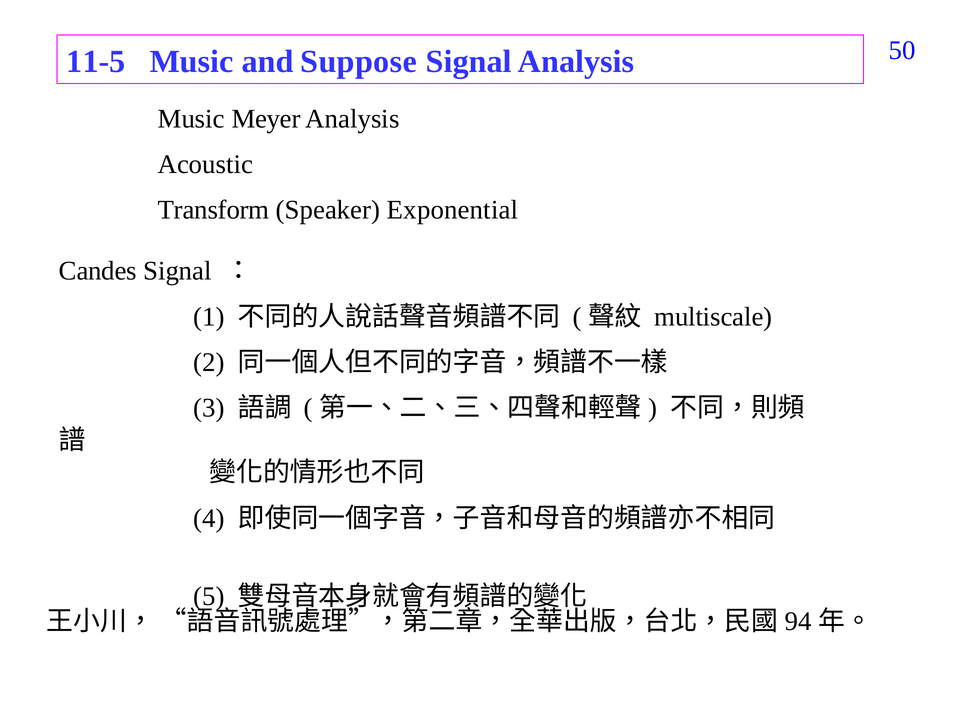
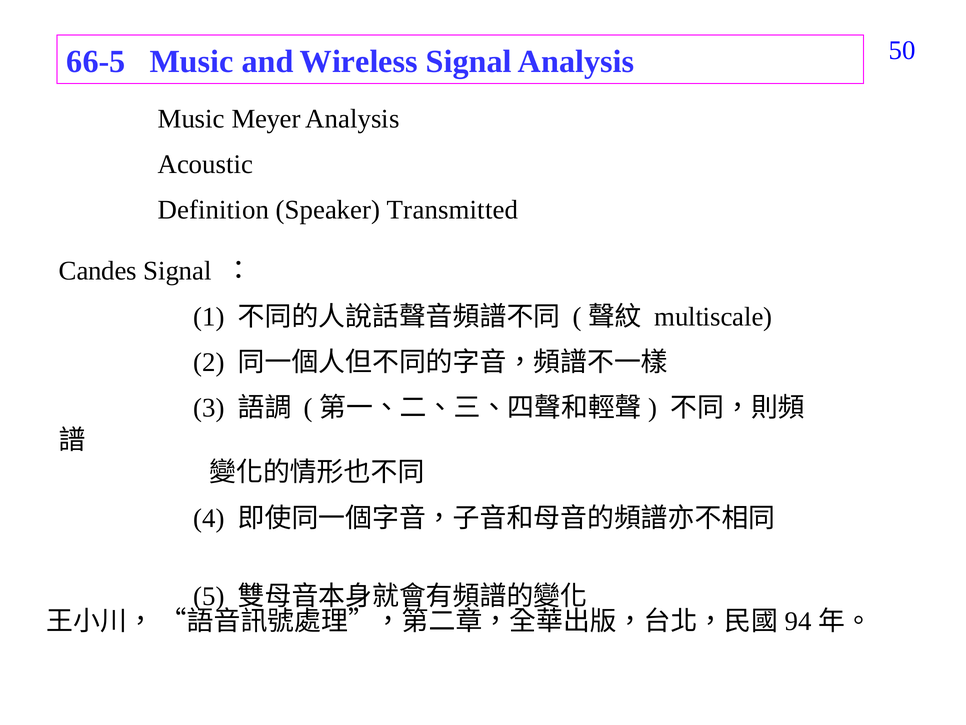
11-5: 11-5 -> 66-5
Suppose: Suppose -> Wireless
Transform: Transform -> Definition
Exponential: Exponential -> Transmitted
